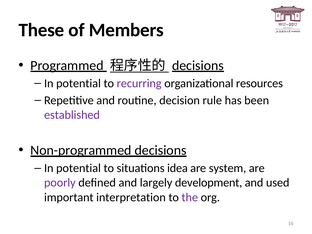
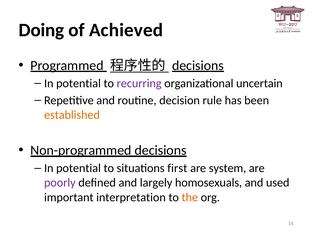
These: These -> Doing
Members: Members -> Achieved
resources: resources -> uncertain
established colour: purple -> orange
idea: idea -> first
development: development -> homosexuals
the colour: purple -> orange
